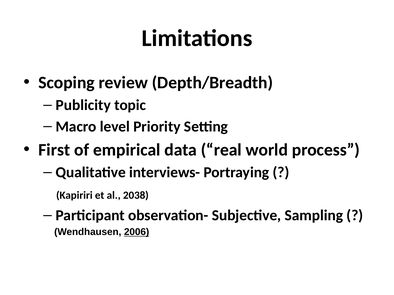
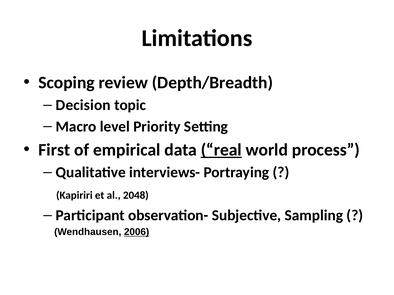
Publicity: Publicity -> Decision
real underline: none -> present
2038: 2038 -> 2048
